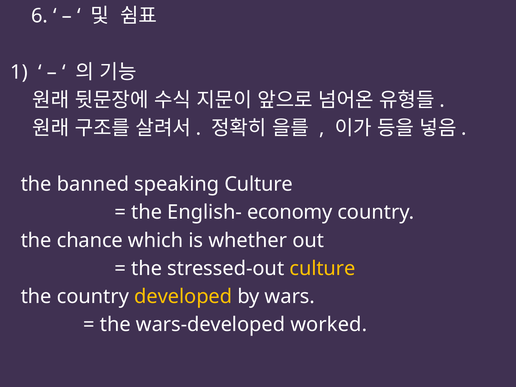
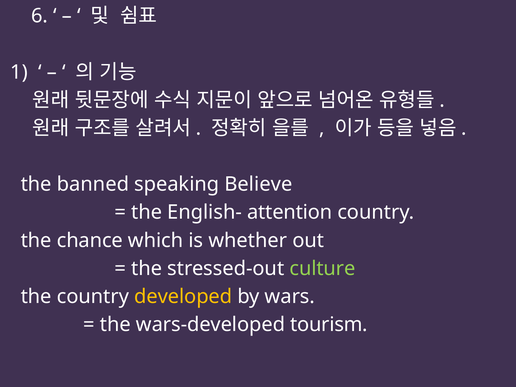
speaking Culture: Culture -> Believe
economy: economy -> attention
culture at (323, 268) colour: yellow -> light green
worked: worked -> tourism
